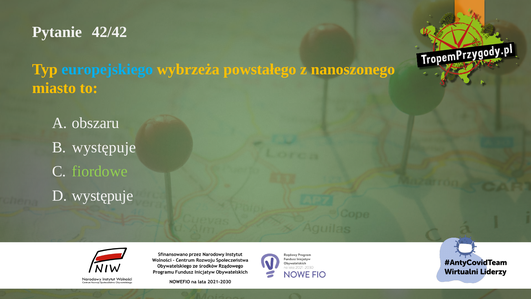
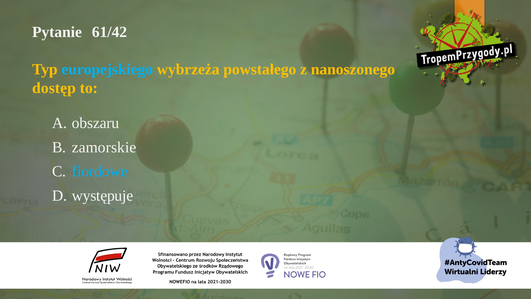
42/42: 42/42 -> 61/42
miasto: miasto -> dostęp
B występuje: występuje -> zamorskie
fiordowe colour: light green -> light blue
